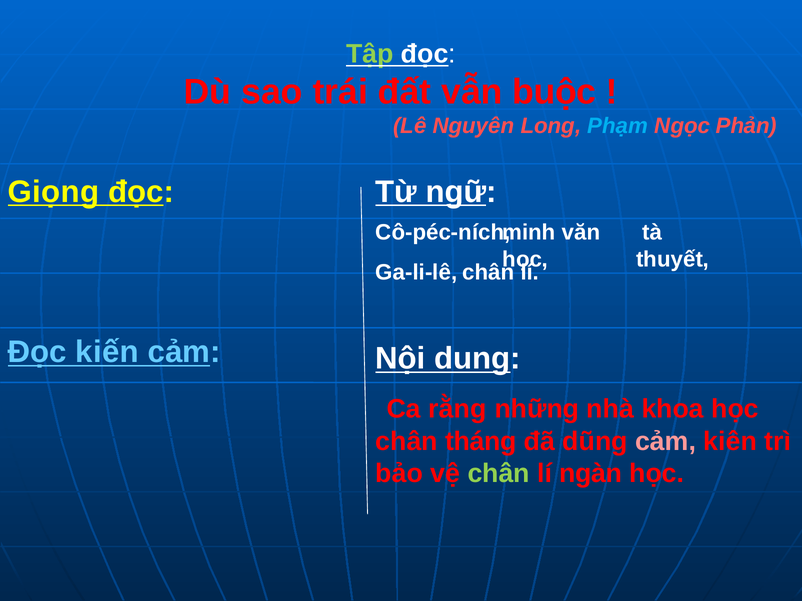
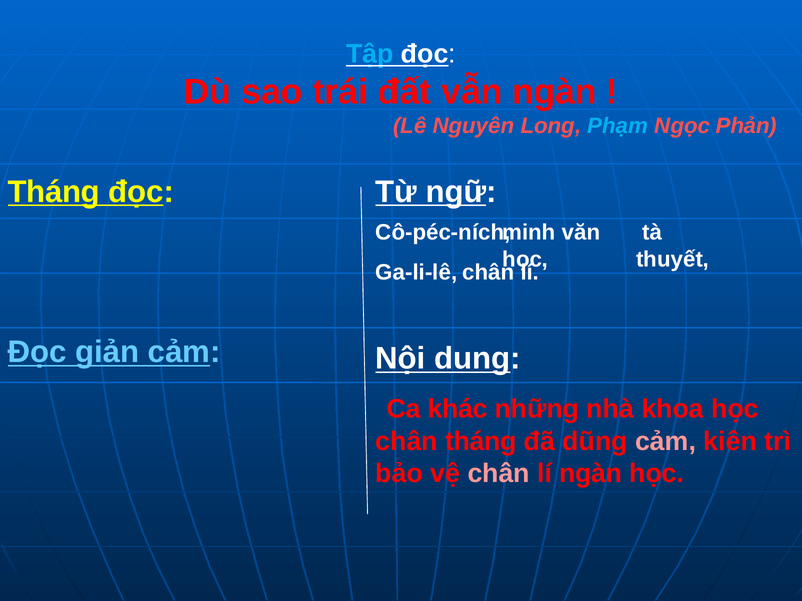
Tập colour: light green -> light blue
vẫn buộc: buộc -> ngàn
Giọng at (54, 192): Giọng -> Tháng
kiến: kiến -> giản
rằng: rằng -> khác
chân at (499, 474) colour: light green -> pink
